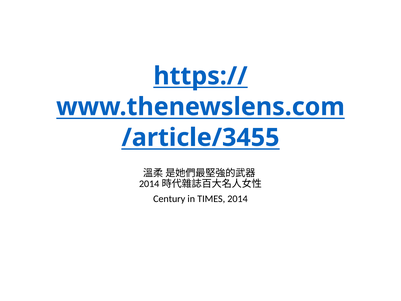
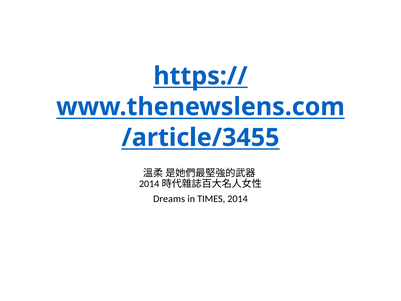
Century: Century -> Dreams
